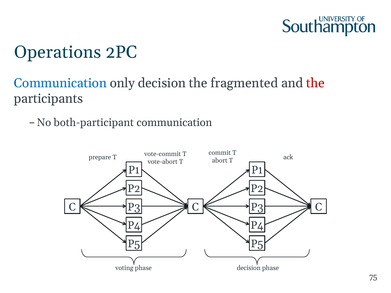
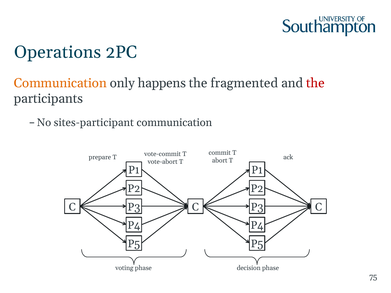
Communication at (60, 83) colour: blue -> orange
only decision: decision -> happens
both-participant: both-participant -> sites-participant
